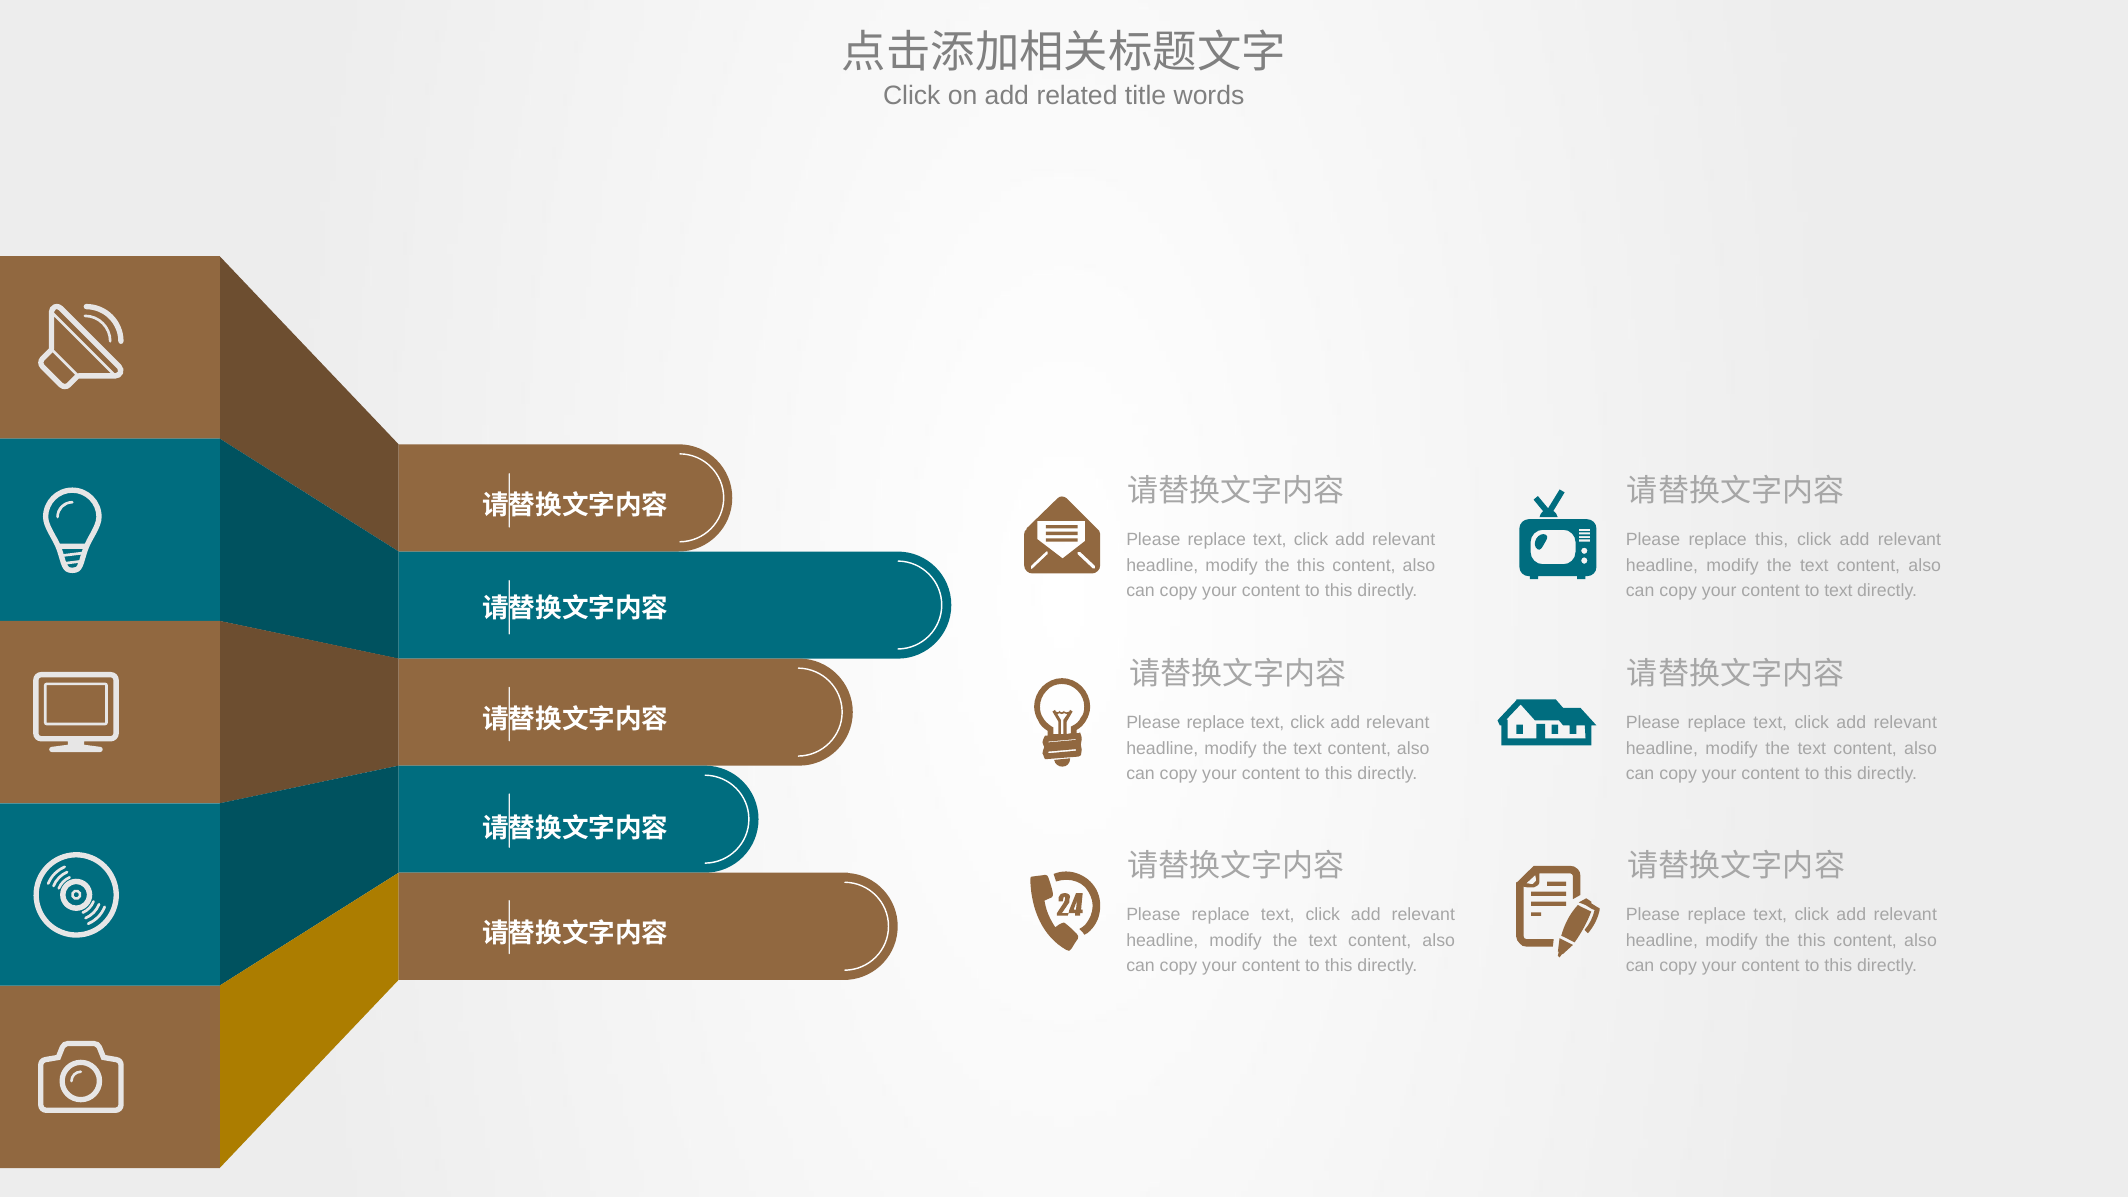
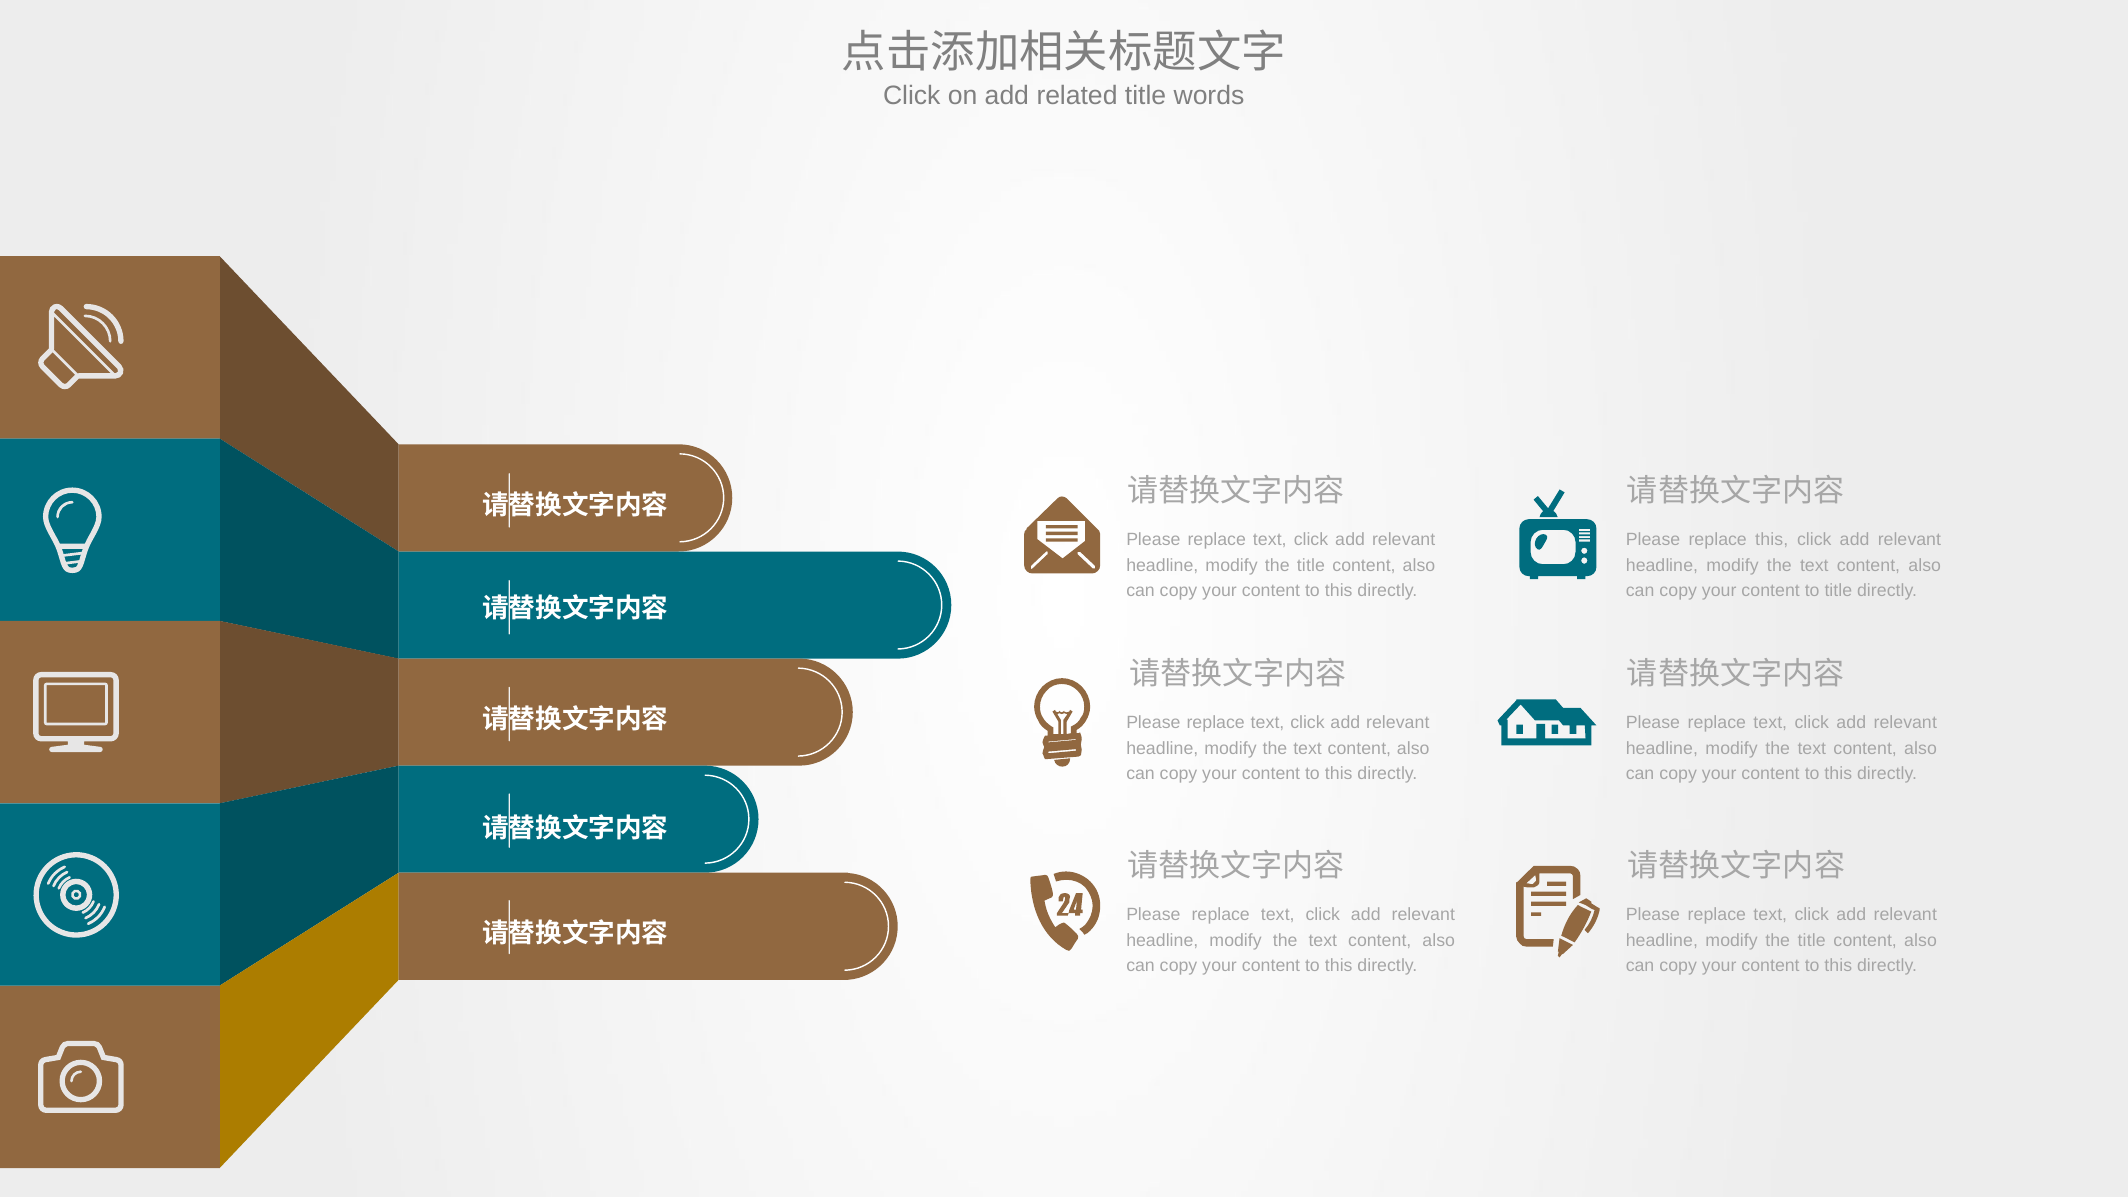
this at (1311, 565): this -> title
to text: text -> title
this at (1812, 940): this -> title
